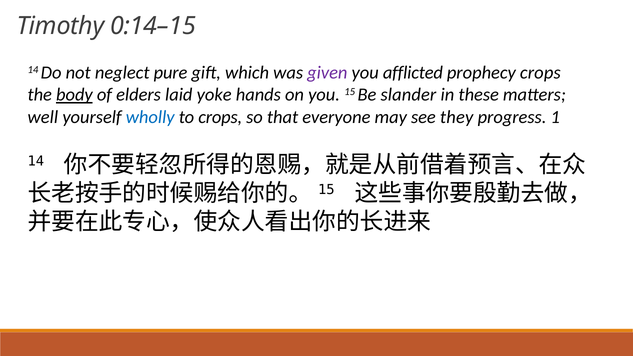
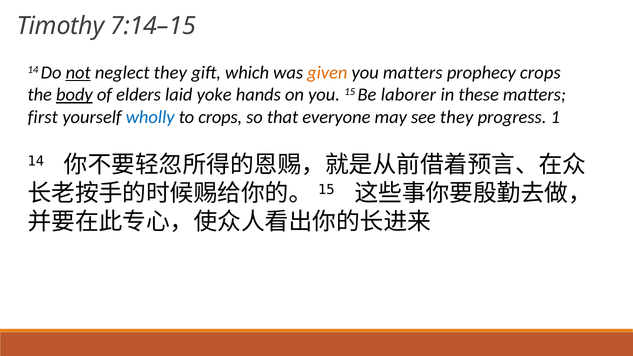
0:14–15: 0:14–15 -> 7:14–15
not underline: none -> present
neglect pure: pure -> they
given colour: purple -> orange
you afflicted: afflicted -> matters
slander: slander -> laborer
well: well -> first
